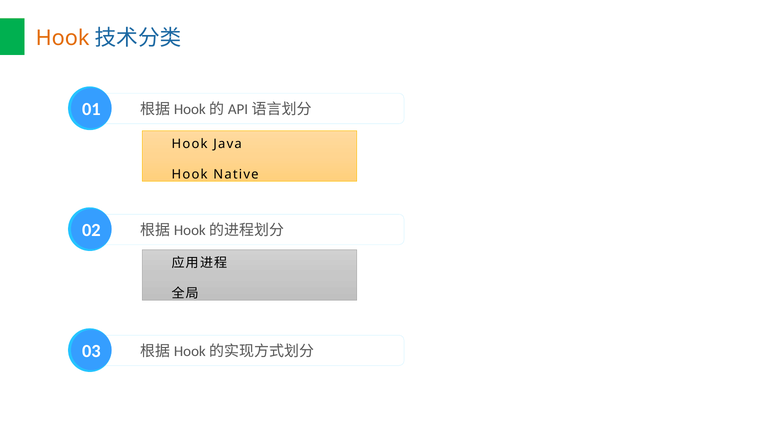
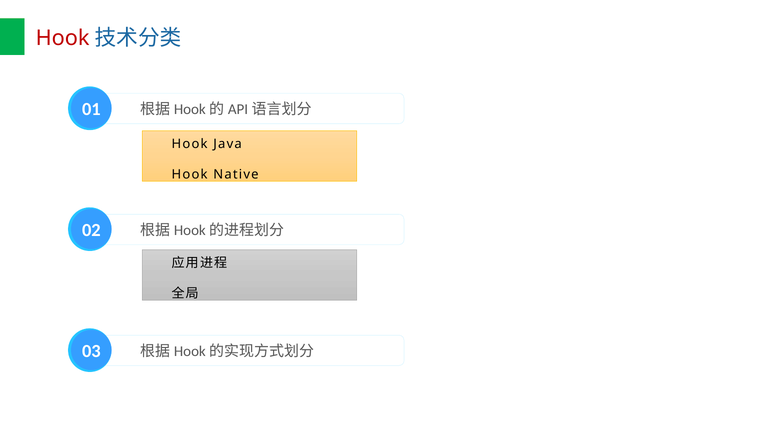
Hook at (63, 38) colour: orange -> red
